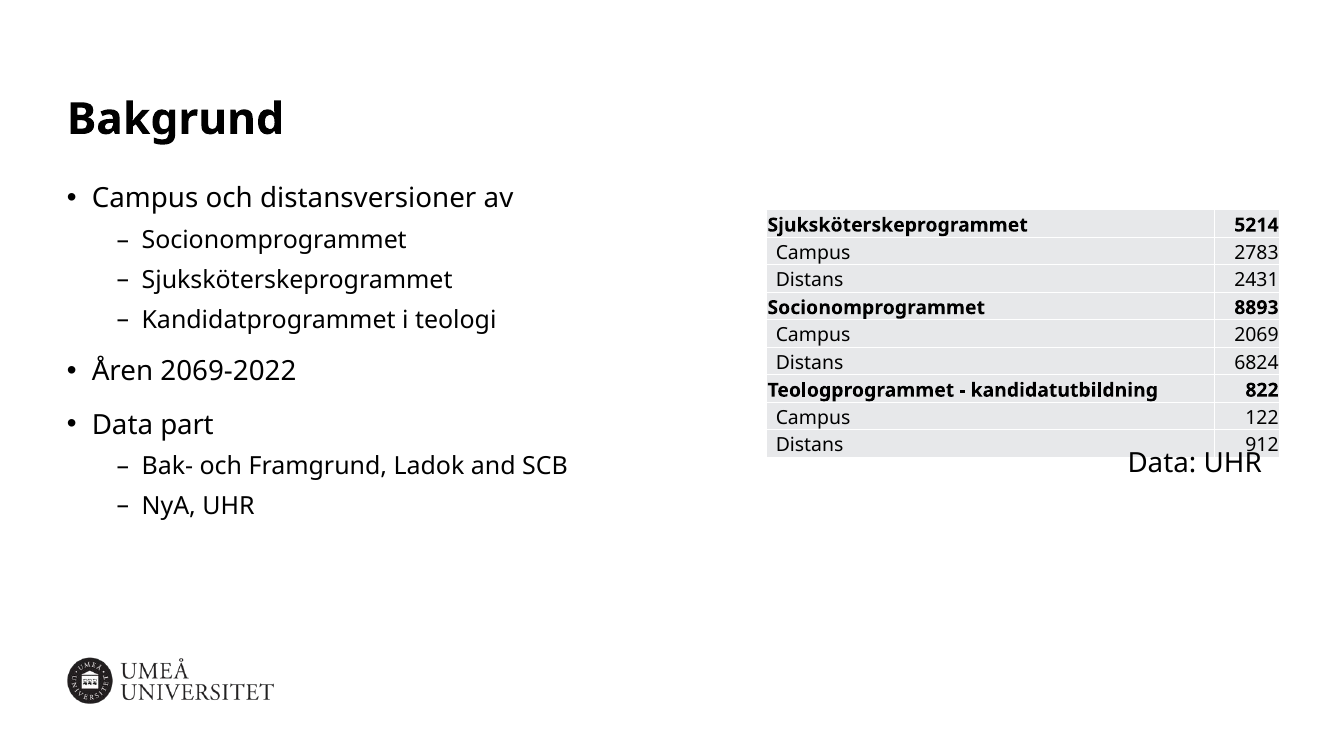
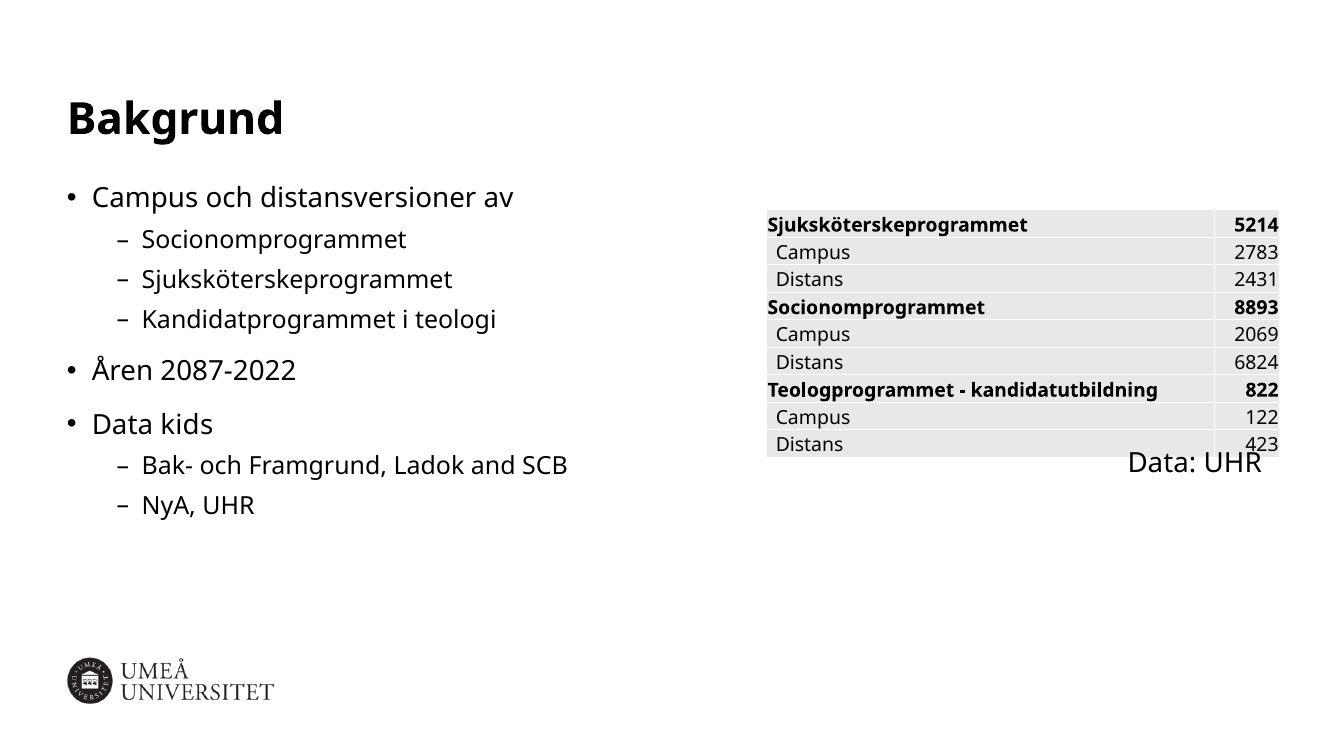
2069-2022: 2069-2022 -> 2087-2022
part: part -> kids
912: 912 -> 423
